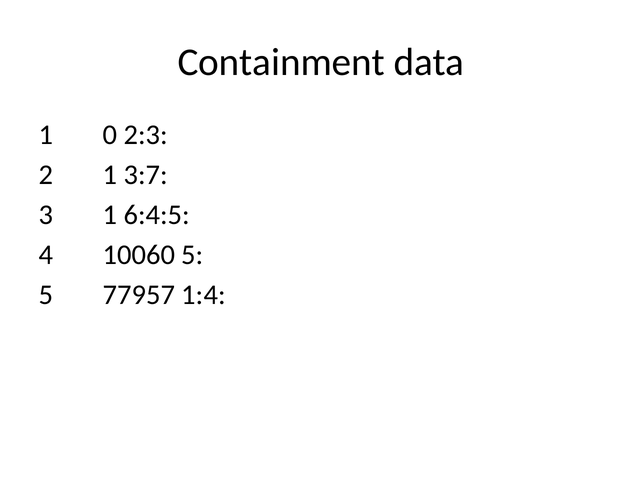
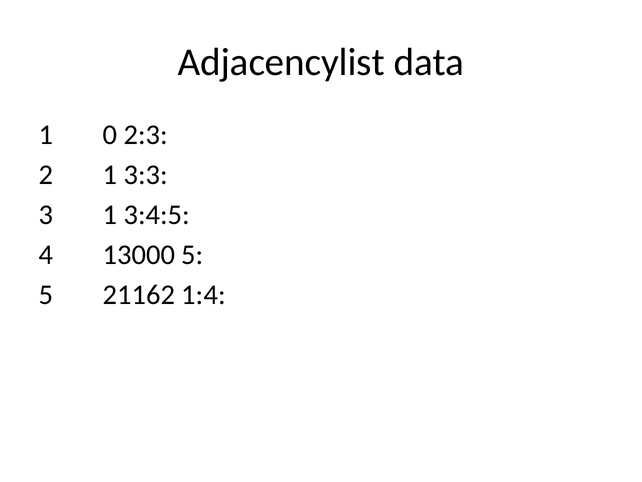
Containment: Containment -> Adjacencylist
3:7: 3:7 -> 3:3
6:4:5: 6:4:5 -> 3:4:5
10060: 10060 -> 13000
77957: 77957 -> 21162
